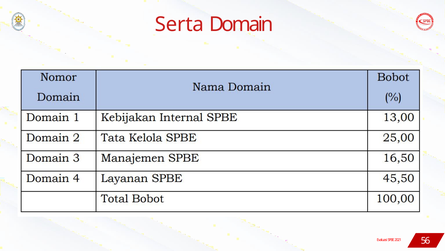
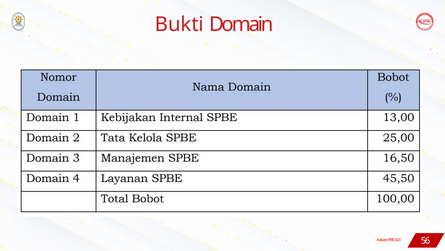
Serta: Serta -> Bukti
